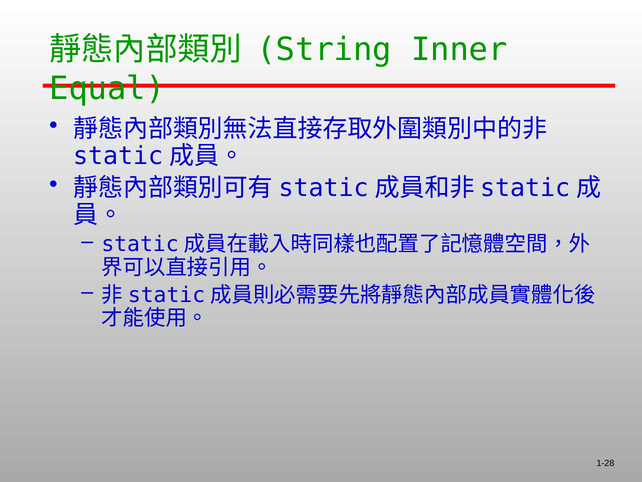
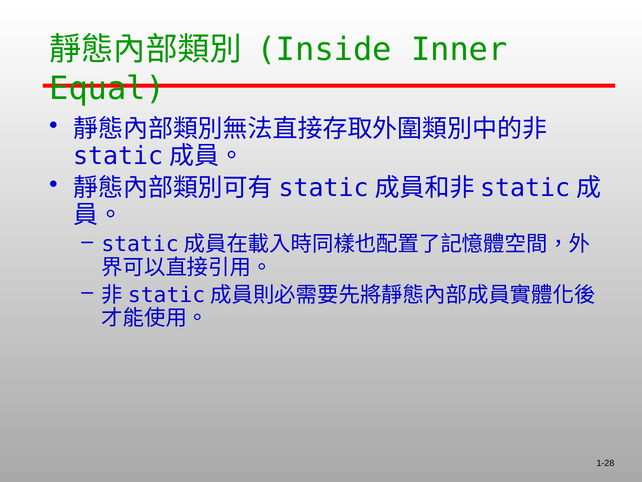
String: String -> Inside
